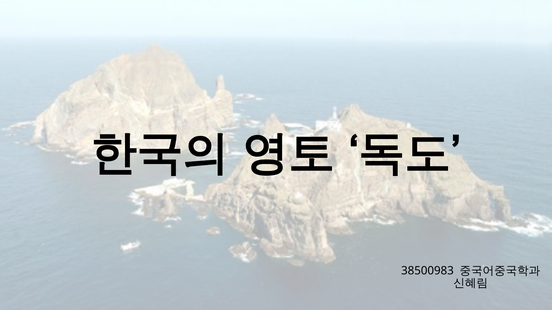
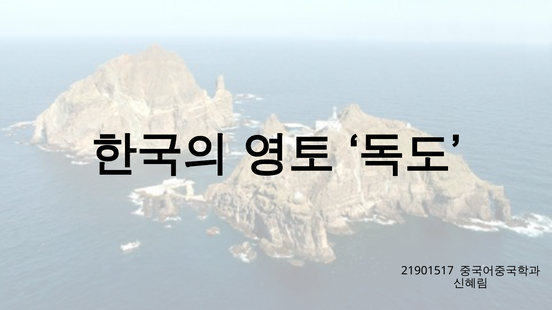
38500983: 38500983 -> 21901517
